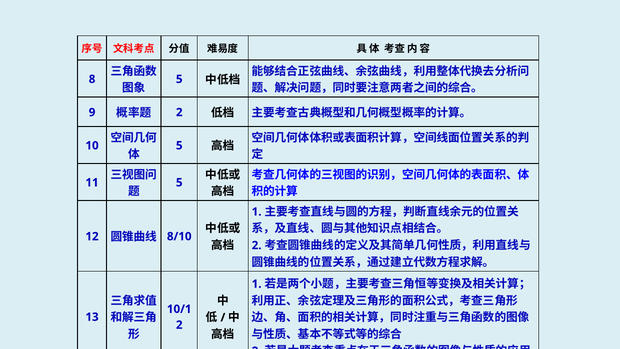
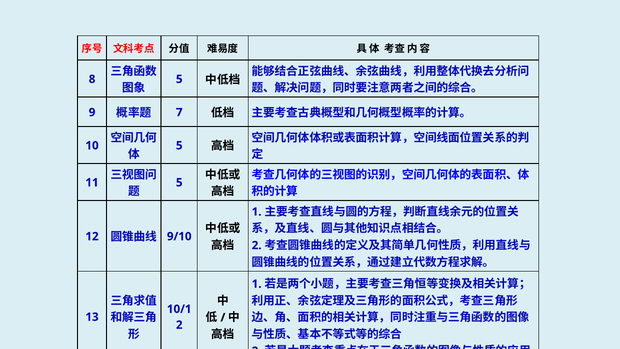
2 at (179, 112): 2 -> 7
8/10: 8/10 -> 9/10
